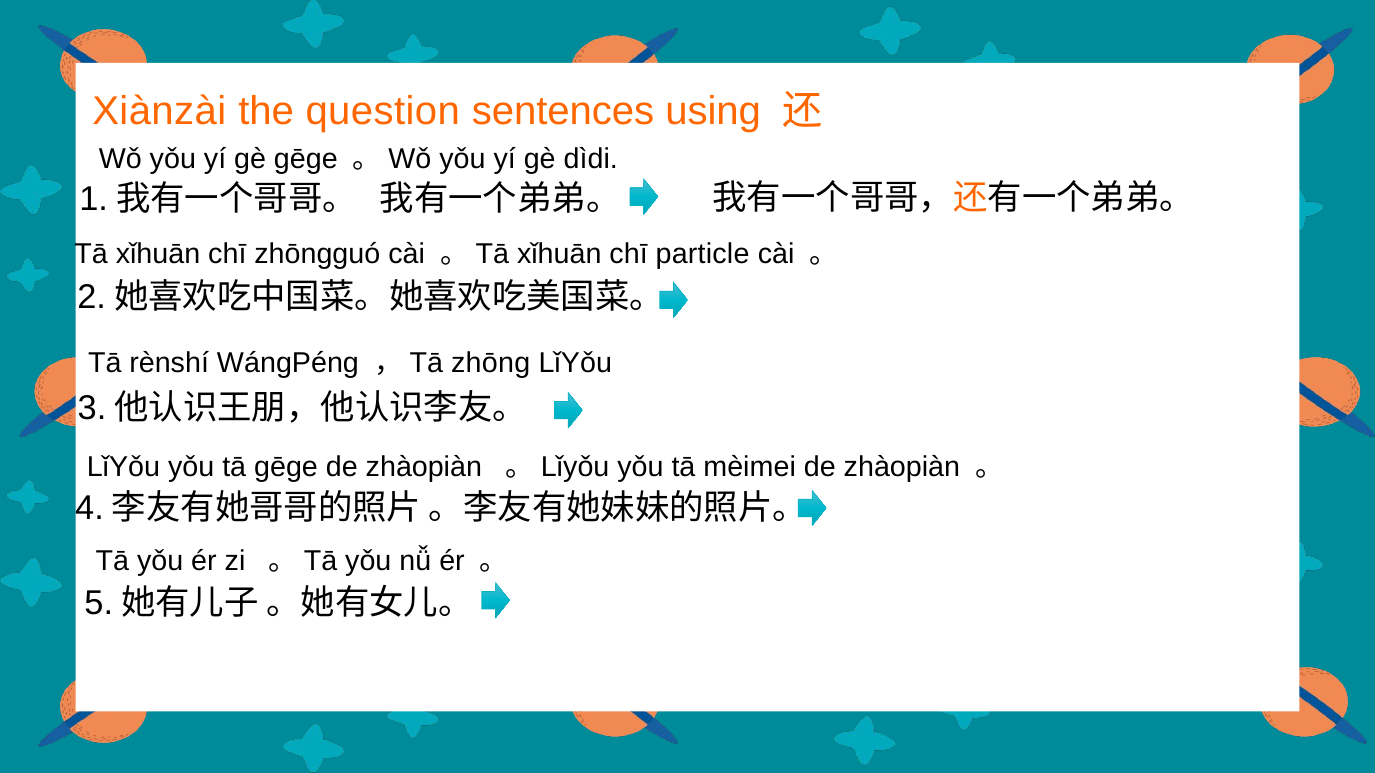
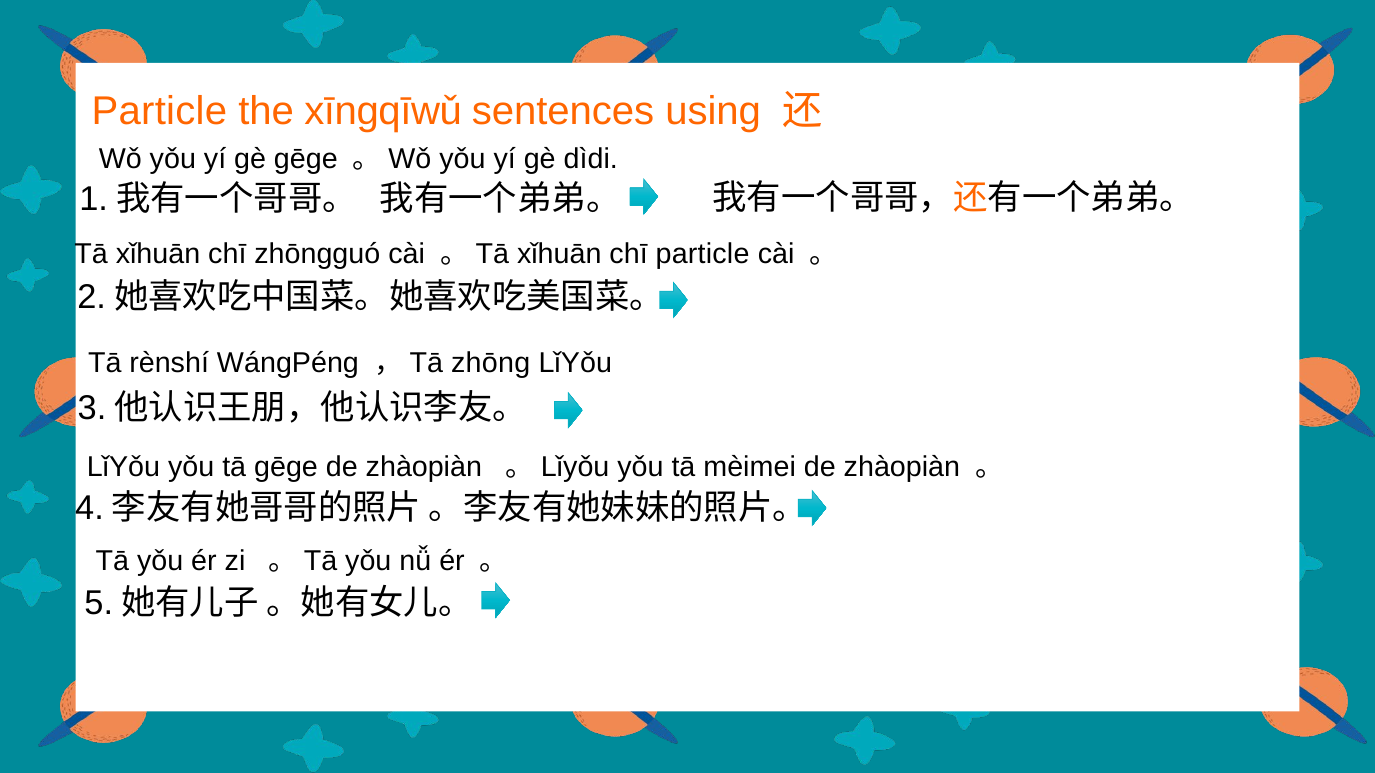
Xiànzài at (159, 111): Xiànzài -> Particle
question: question -> xīngqīwǔ
